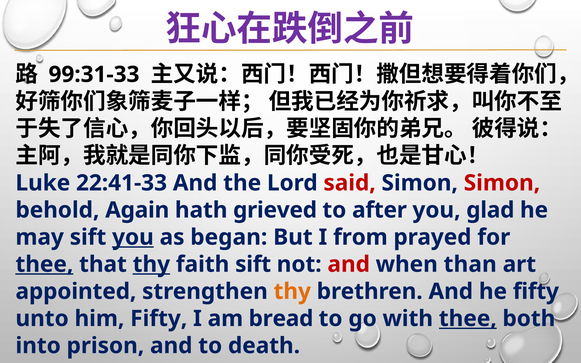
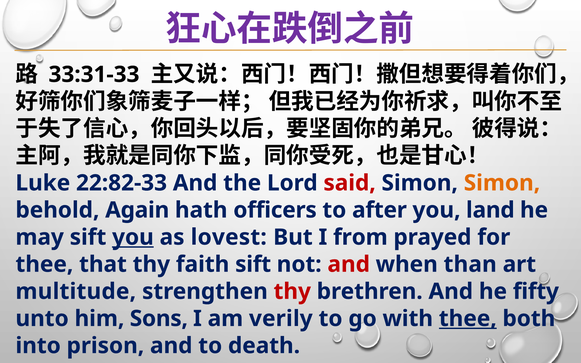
99:31-33: 99:31-33 -> 33:31-33
22:41-33: 22:41-33 -> 22:82-33
Simon at (502, 183) colour: red -> orange
grieved: grieved -> officers
glad: glad -> land
began: began -> lovest
thee at (44, 264) underline: present -> none
thy at (151, 264) underline: present -> none
appointed: appointed -> multitude
thy at (292, 292) colour: orange -> red
him Fifty: Fifty -> Sons
bread: bread -> verily
